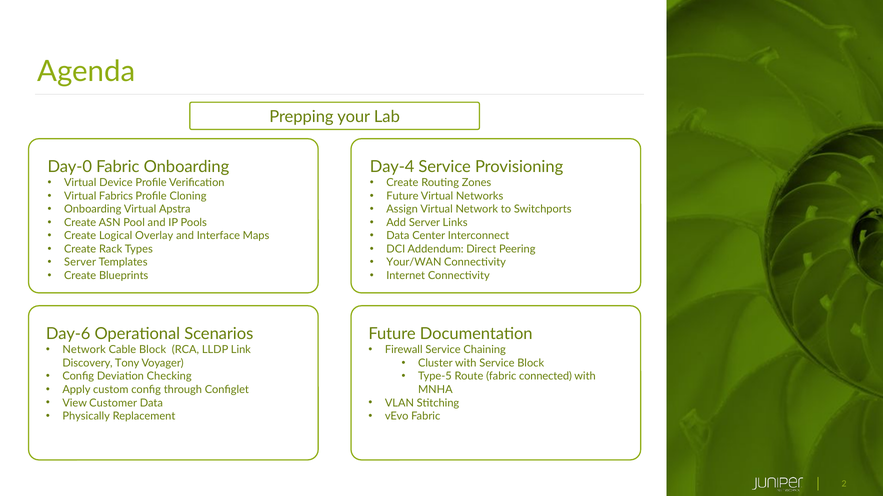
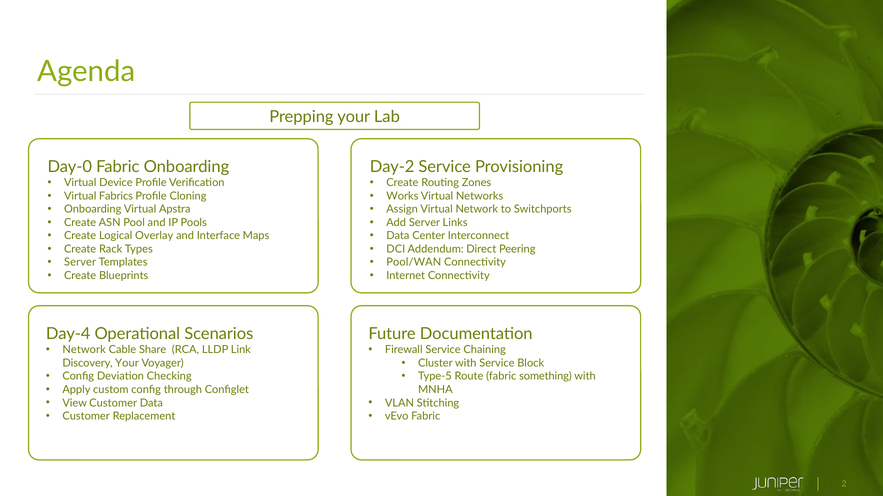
Day-4: Day-4 -> Day-2
Future at (402, 196): Future -> Works
Your/WAN: Your/WAN -> Pool/WAN
Day-6: Day-6 -> Day-4
Cable Block: Block -> Share
Discovery Tony: Tony -> Your
connected: connected -> something
Physically at (86, 417): Physically -> Customer
